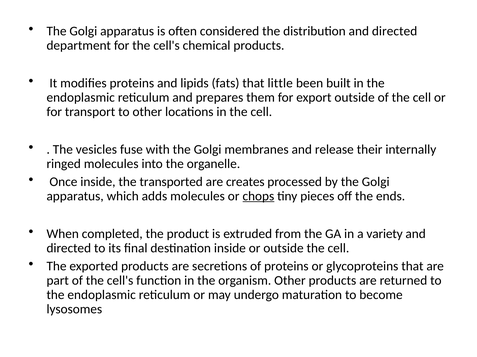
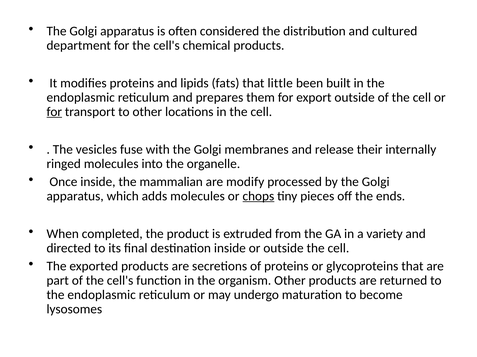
distribution and directed: directed -> cultured
for at (54, 112) underline: none -> present
transported: transported -> mammalian
creates: creates -> modify
